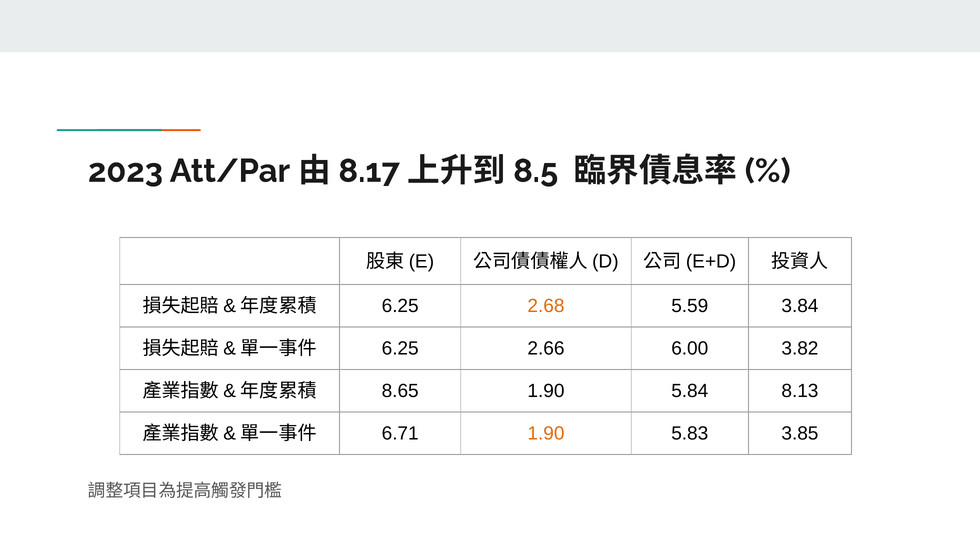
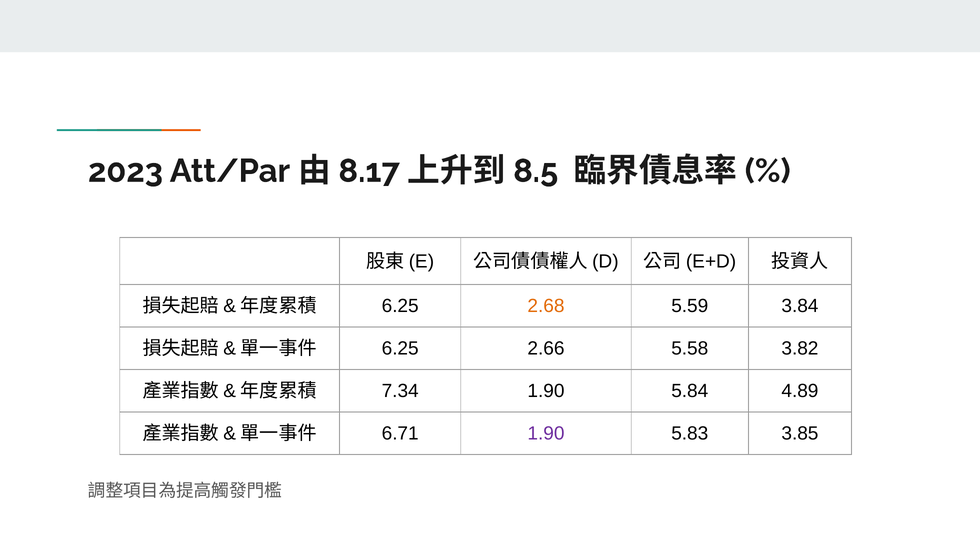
6.00: 6.00 -> 5.58
8.65: 8.65 -> 7.34
8.13: 8.13 -> 4.89
1.90 at (546, 434) colour: orange -> purple
